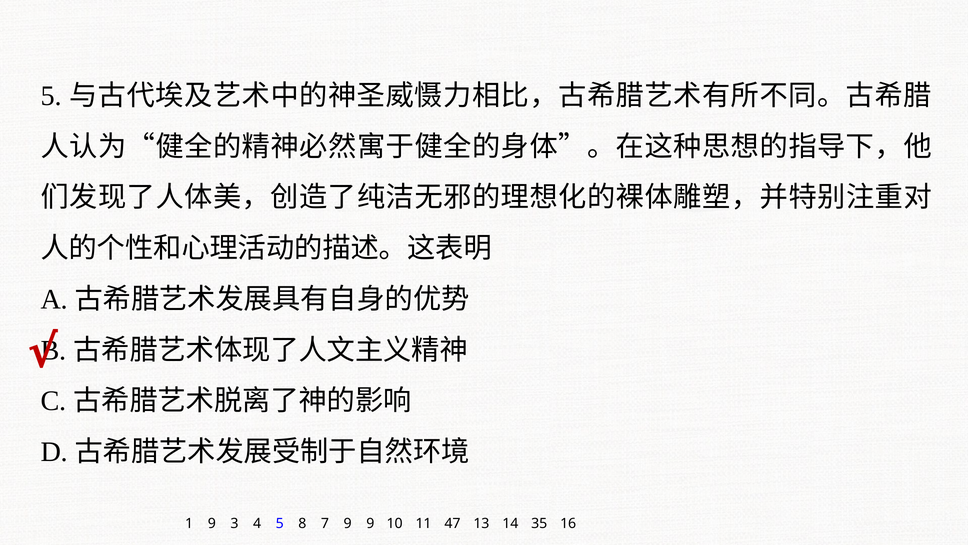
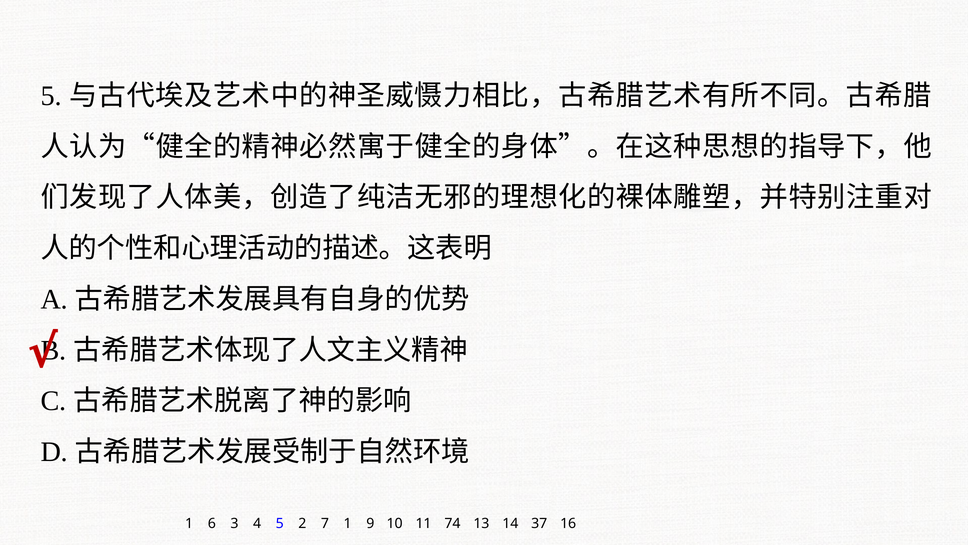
1 9: 9 -> 6
8: 8 -> 2
7 9: 9 -> 1
47: 47 -> 74
35: 35 -> 37
